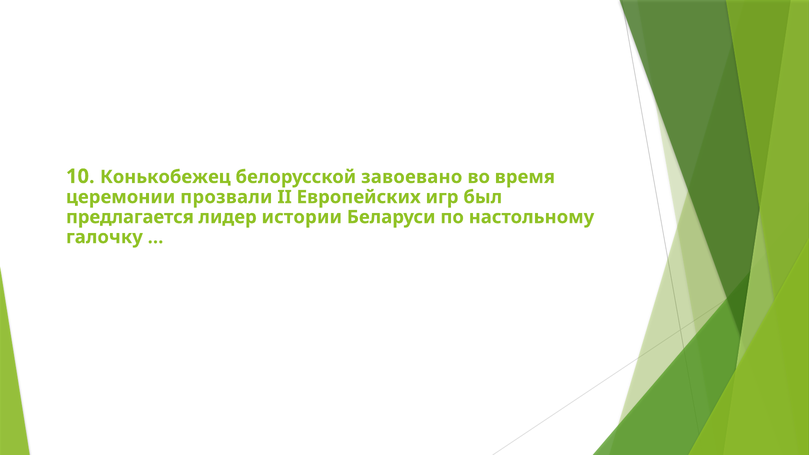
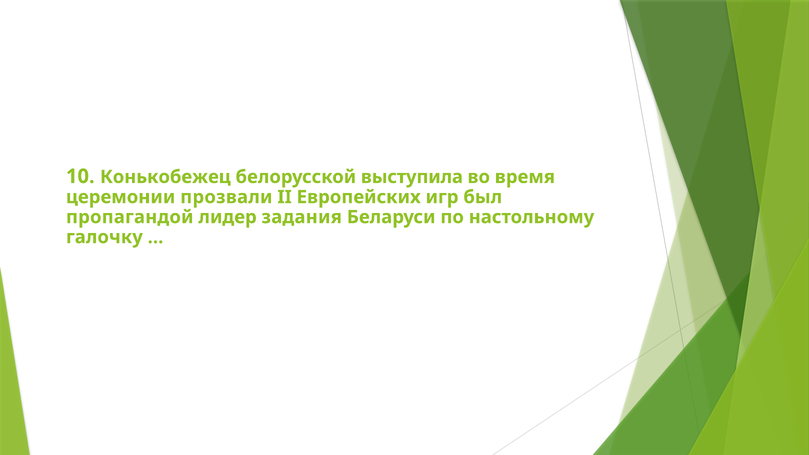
завоевано: завоевано -> выступила
предлагается: предлагается -> пропагандой
истории: истории -> задания
